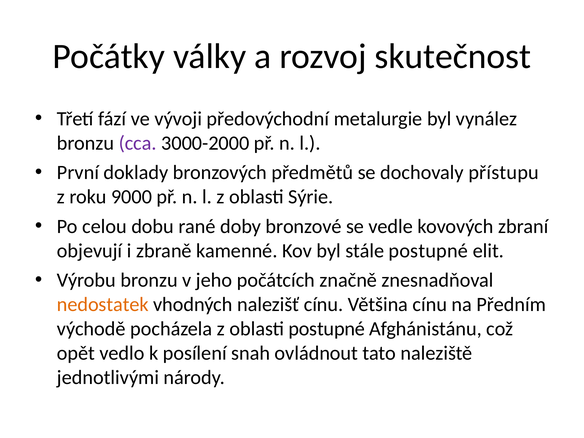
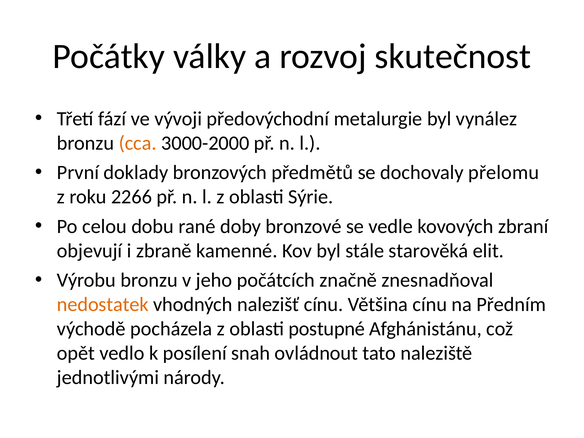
cca colour: purple -> orange
přístupu: přístupu -> přelomu
9000: 9000 -> 2266
stále postupné: postupné -> starověká
